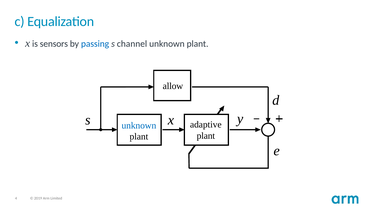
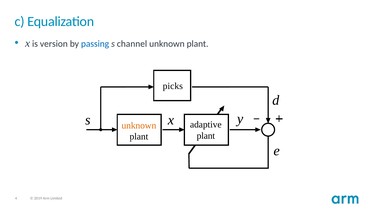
sensors: sensors -> version
allow: allow -> picks
unknown at (139, 125) colour: blue -> orange
